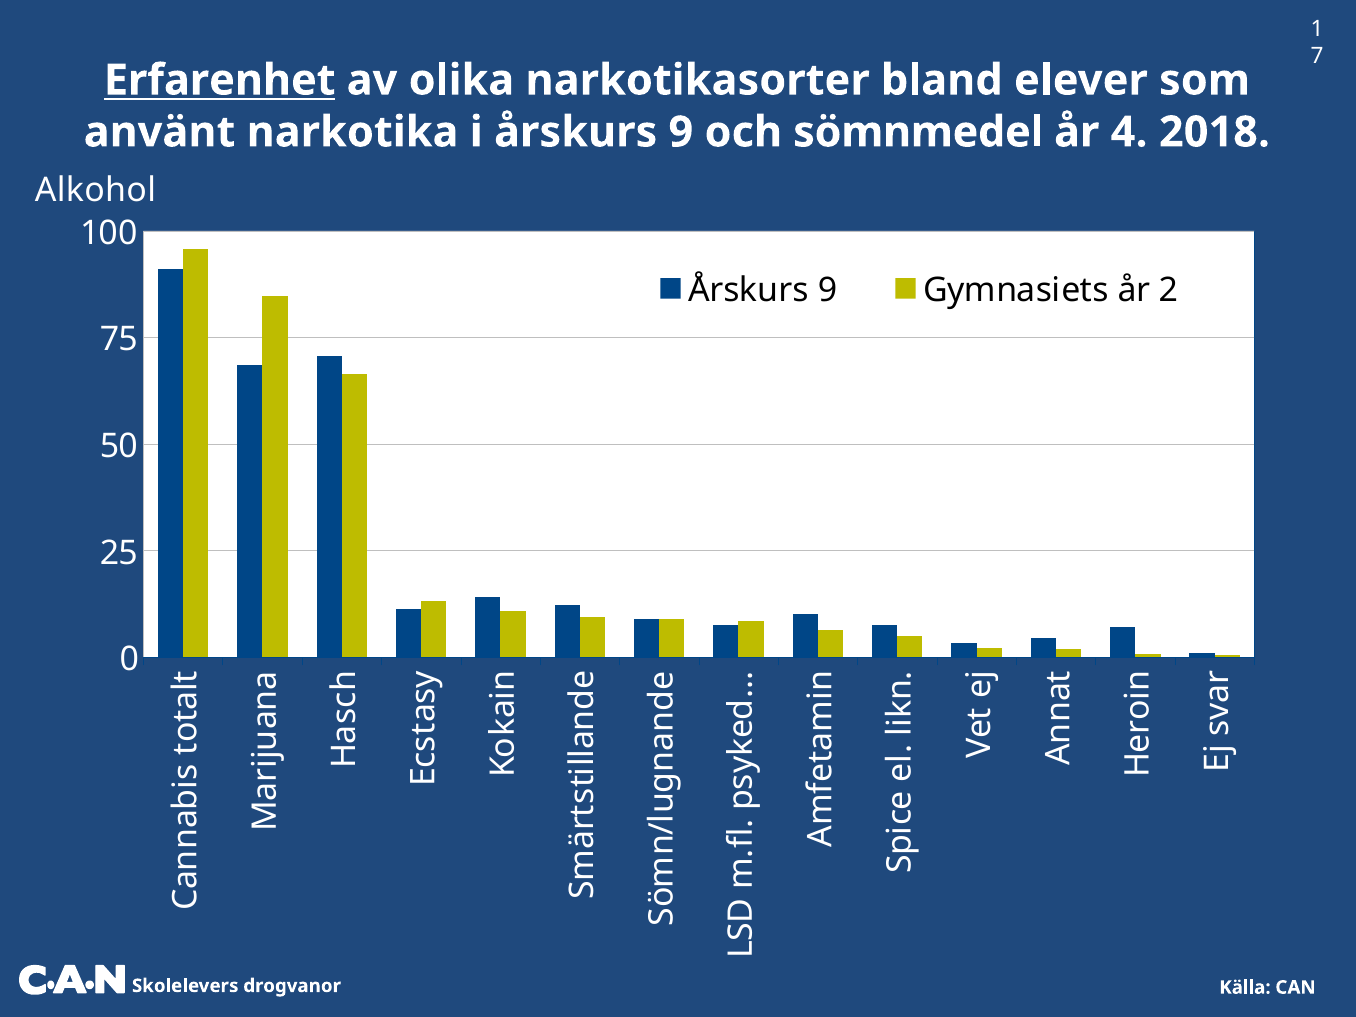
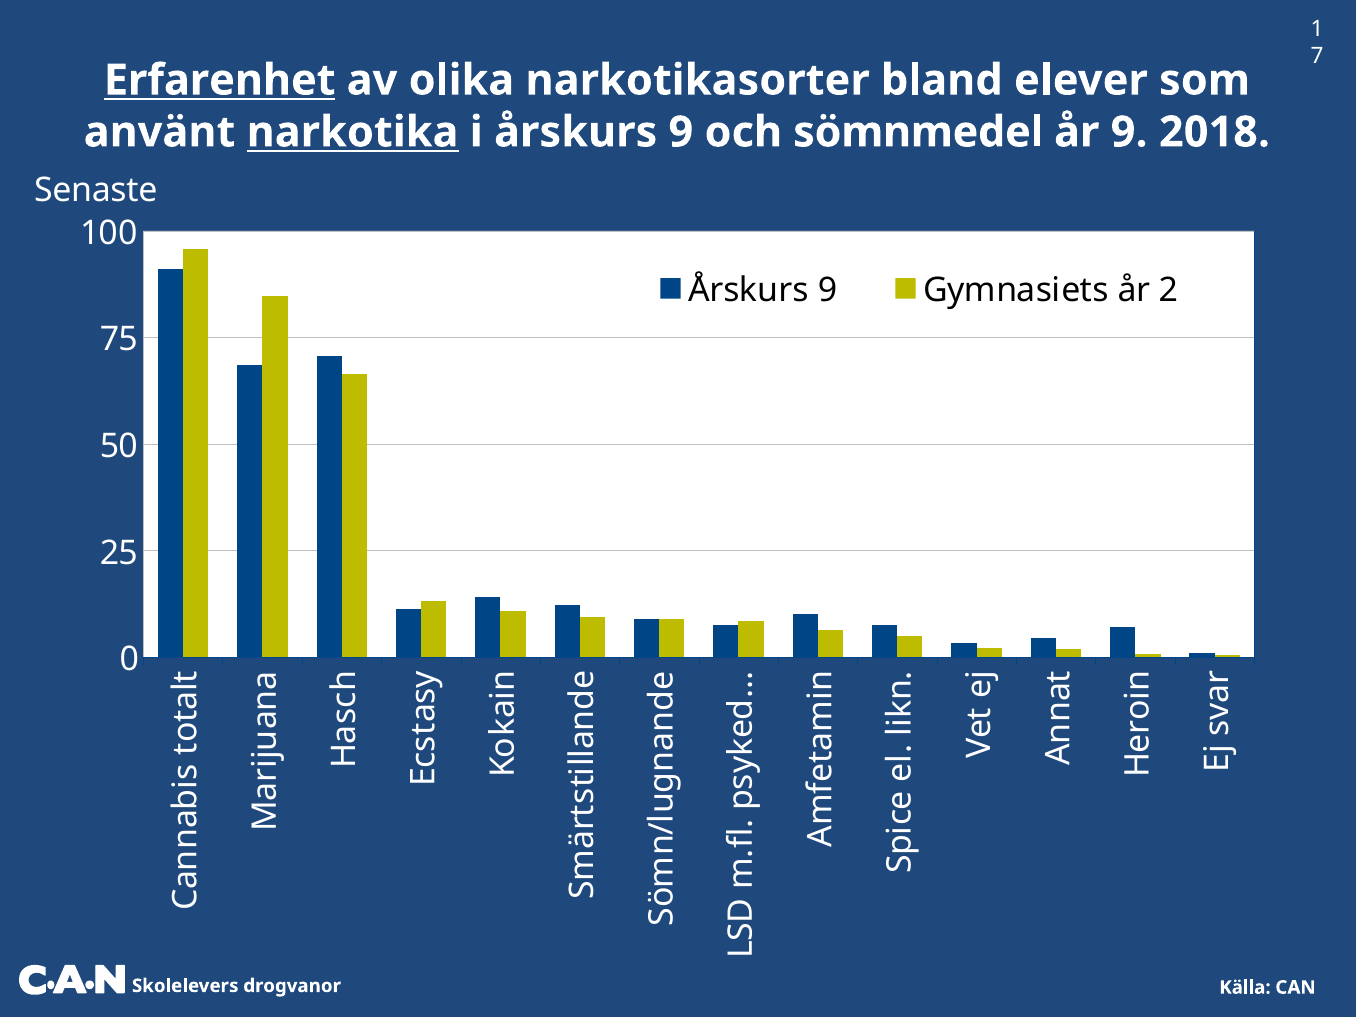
narkotika underline: none -> present
år 4: 4 -> 9
Alkohol: Alkohol -> Senaste
